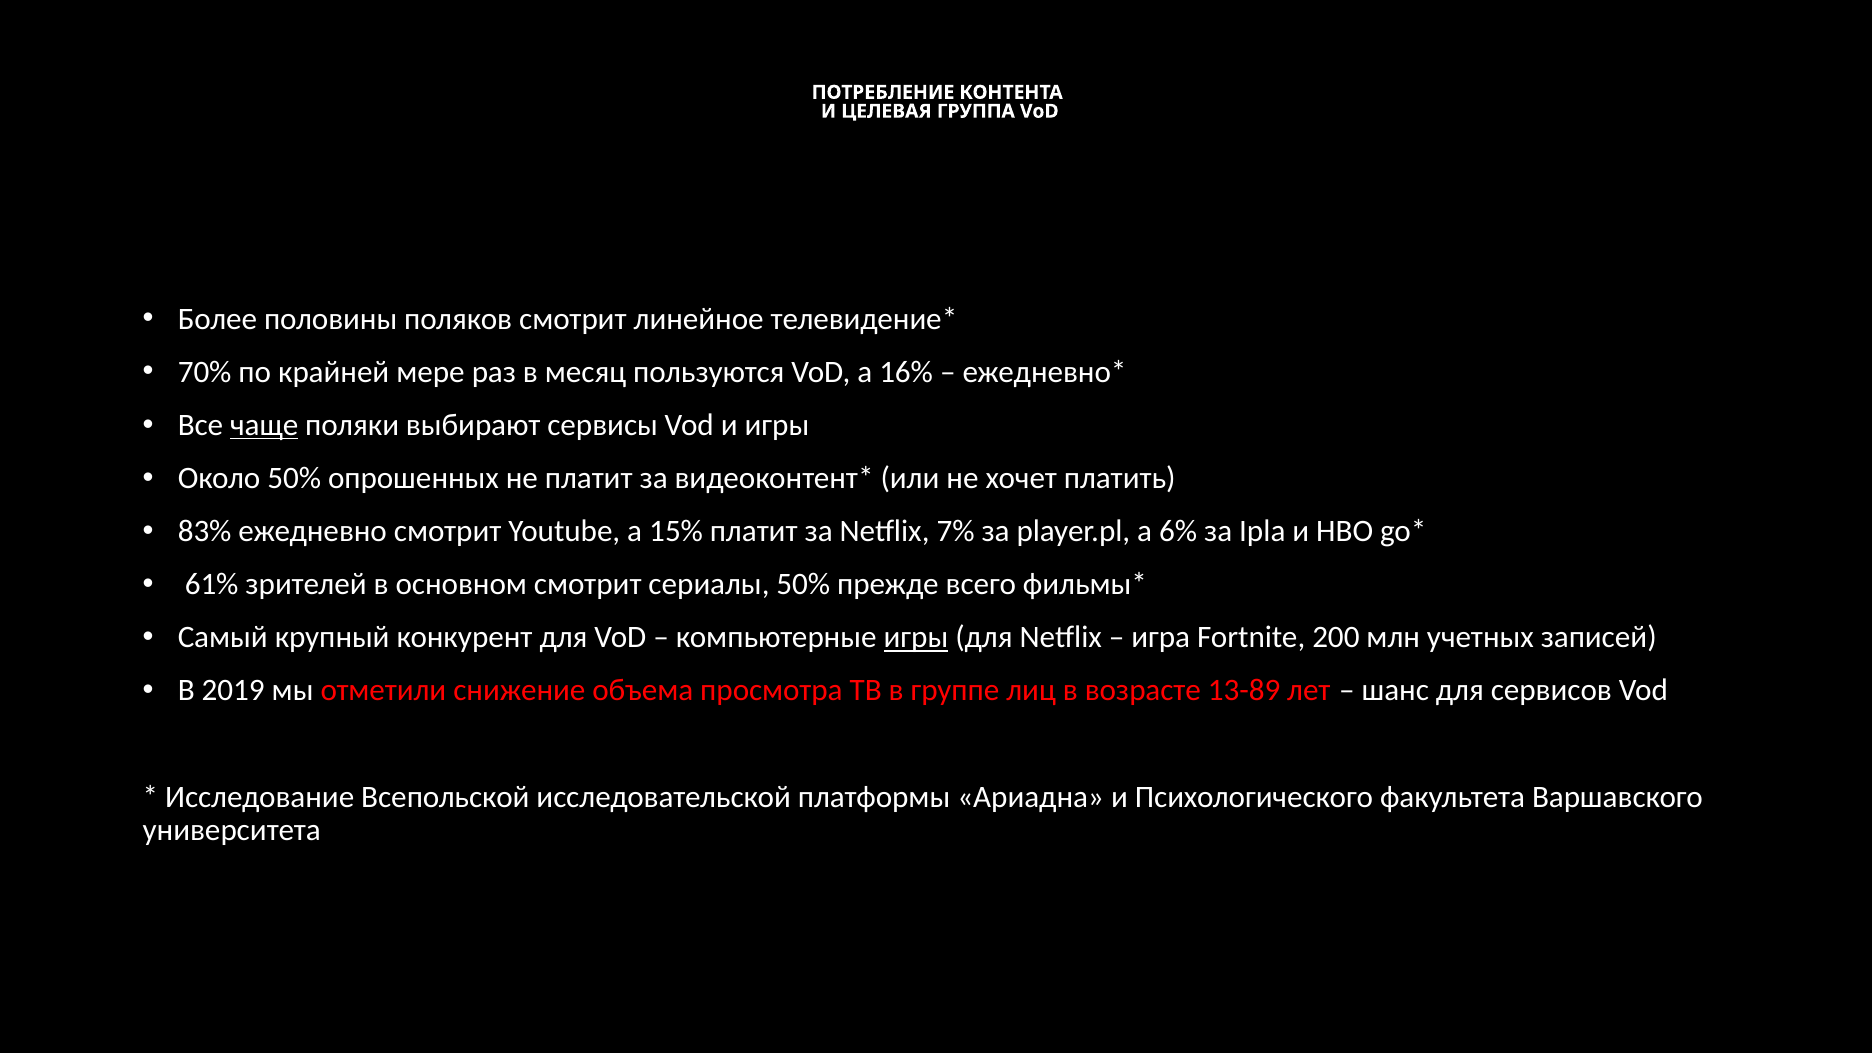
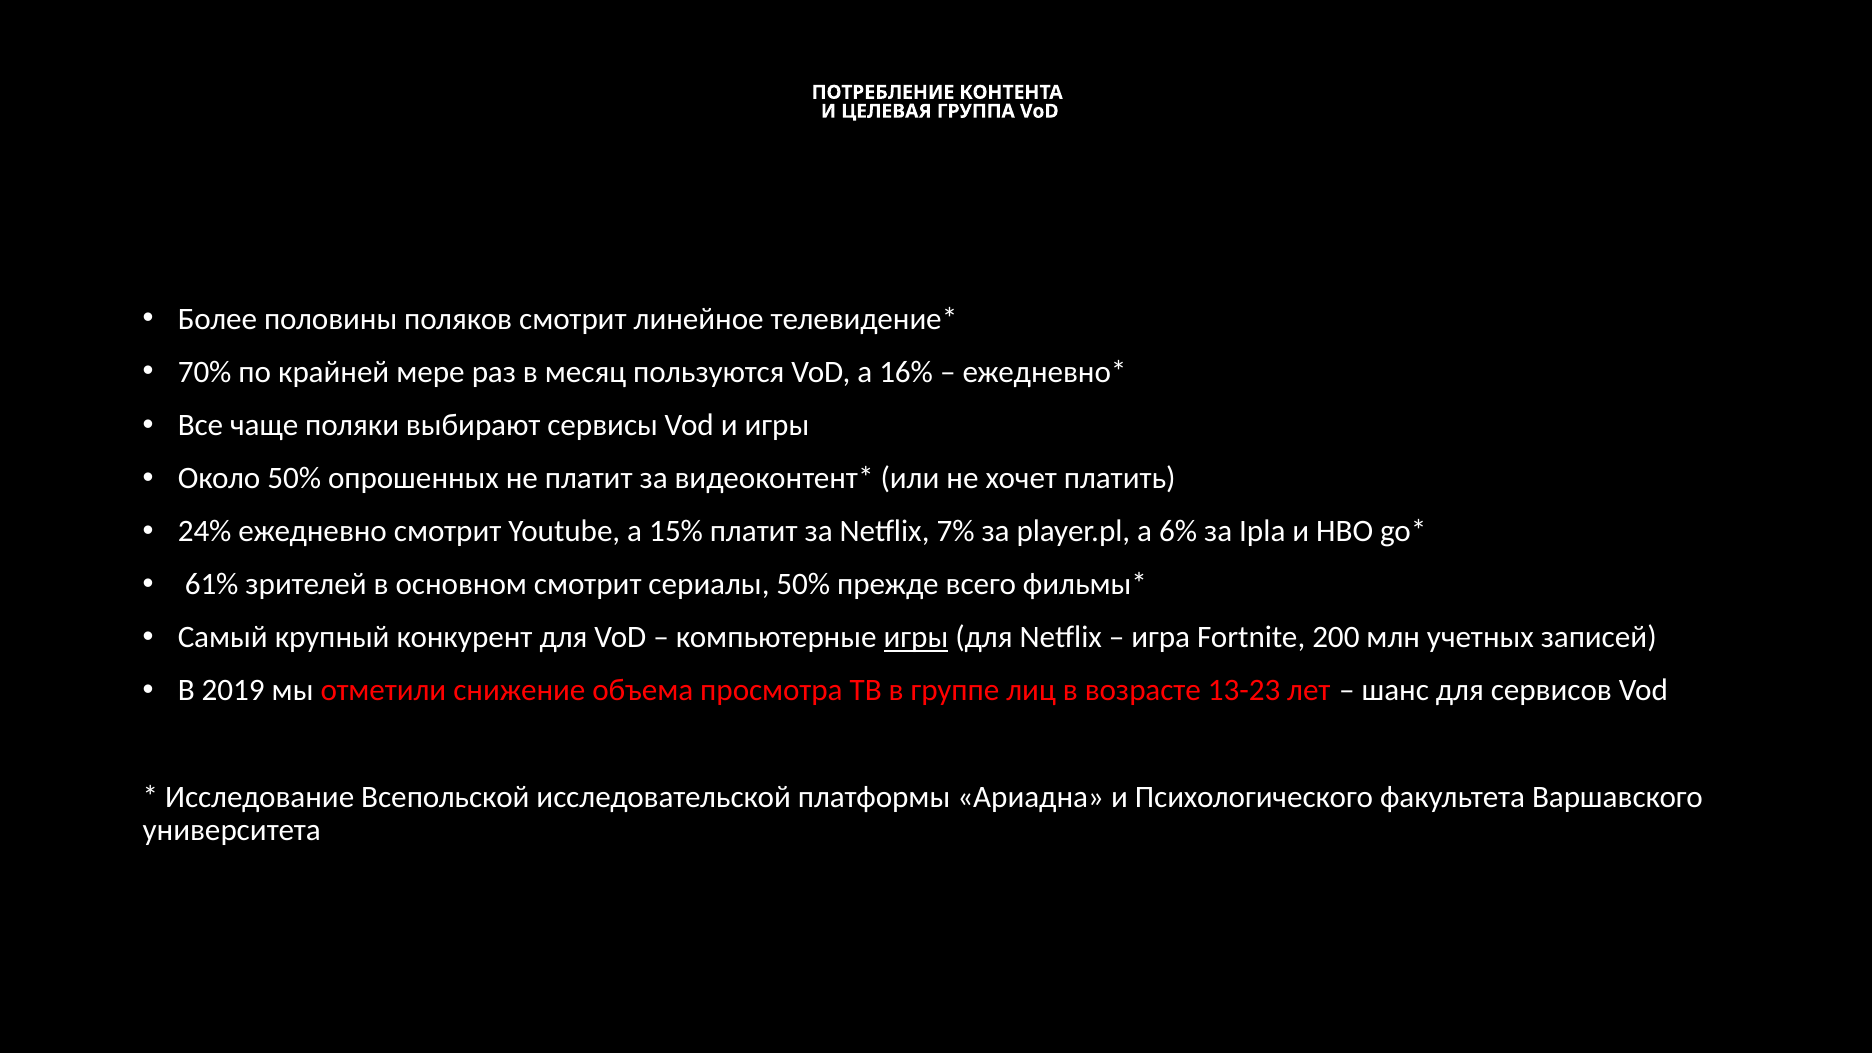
чаще underline: present -> none
83%: 83% -> 24%
13-89: 13-89 -> 13-23
